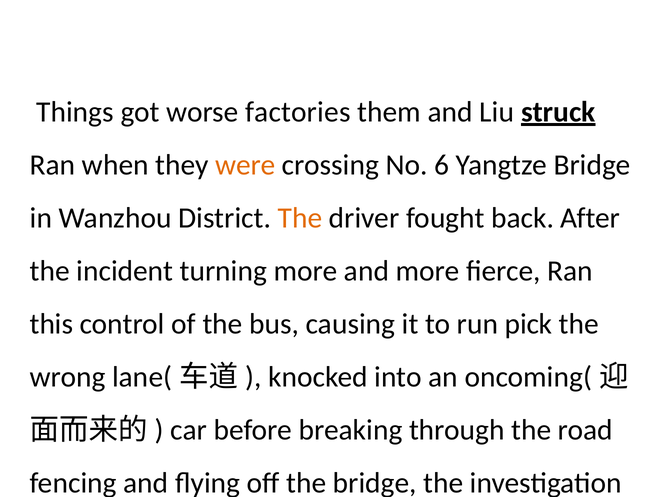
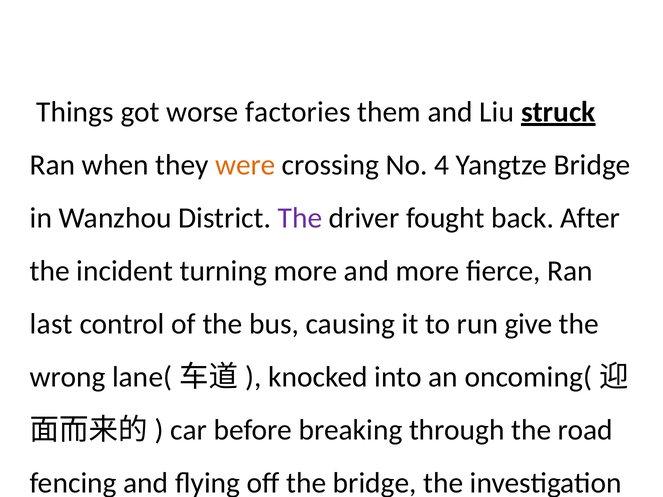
6: 6 -> 4
The at (300, 218) colour: orange -> purple
this: this -> last
pick: pick -> give
